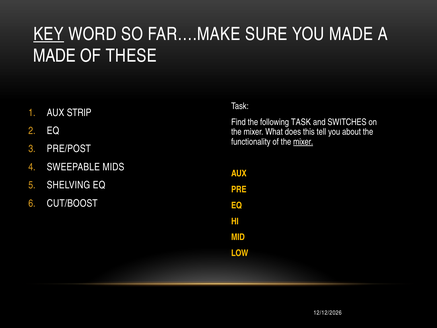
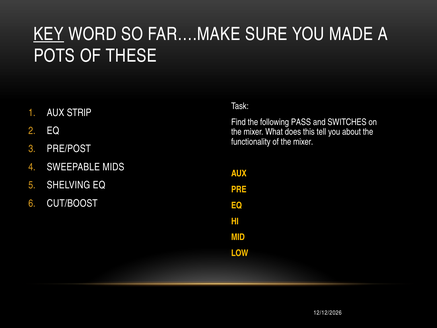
MADE at (55, 56): MADE -> POTS
following TASK: TASK -> PASS
mixer at (303, 142) underline: present -> none
